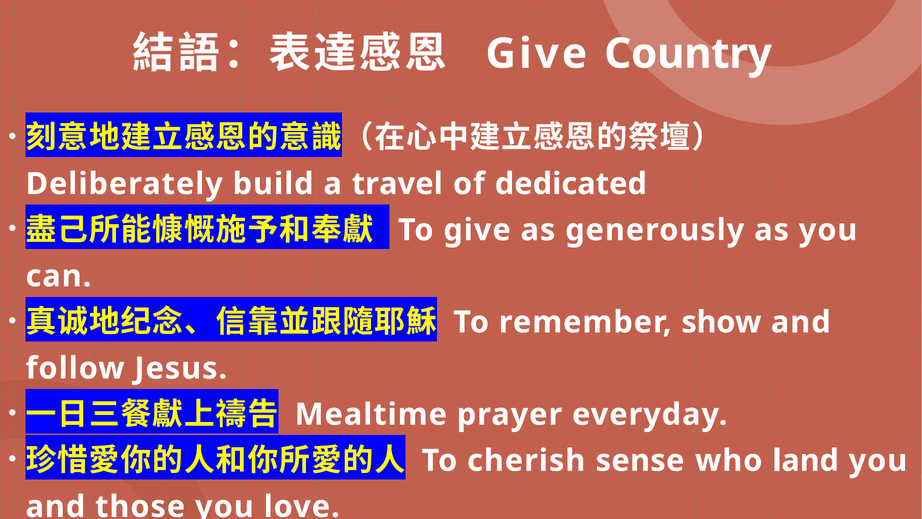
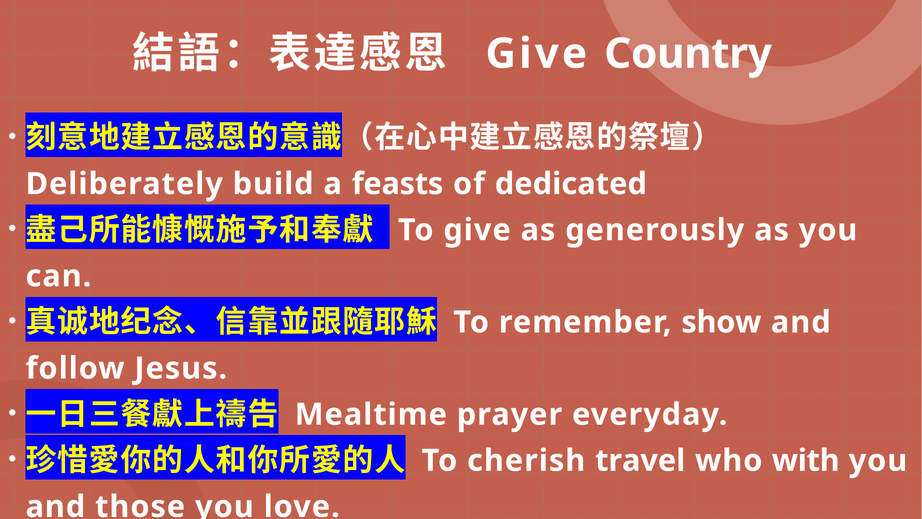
travel: travel -> feasts
sense: sense -> travel
land: land -> with
